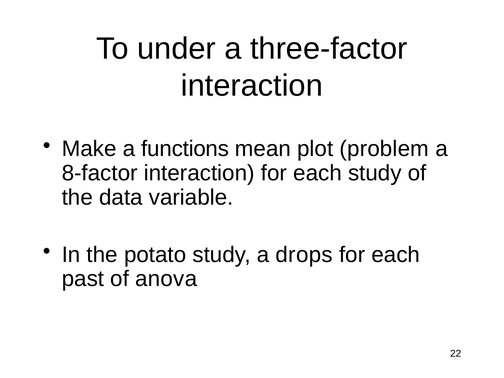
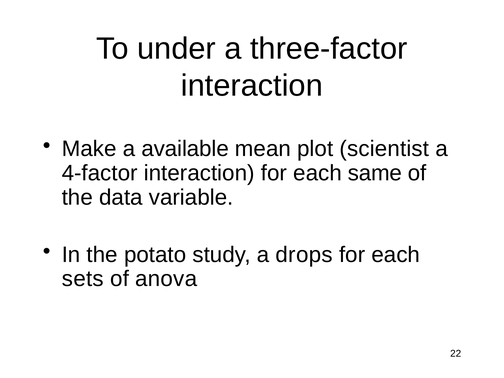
functions: functions -> available
problem: problem -> scientist
8-factor: 8-factor -> 4-factor
each study: study -> same
past: past -> sets
